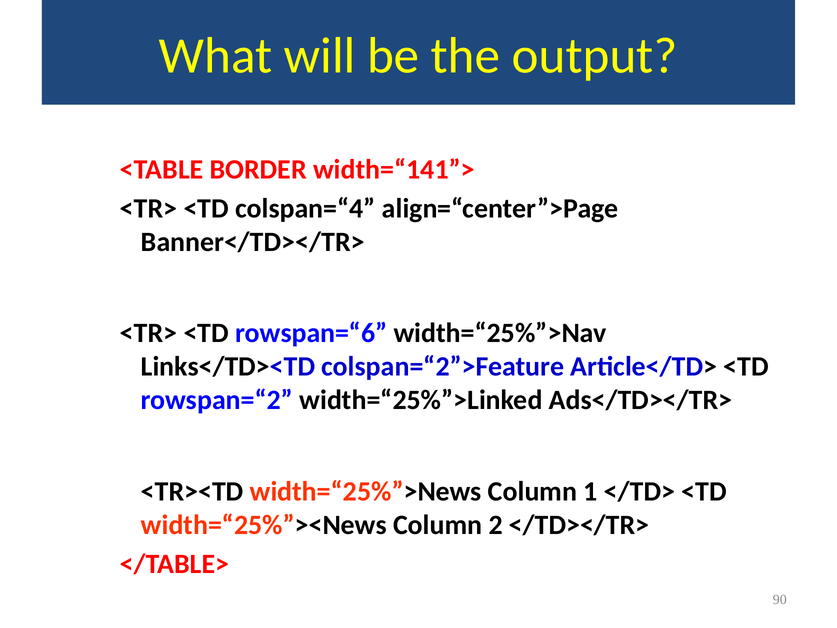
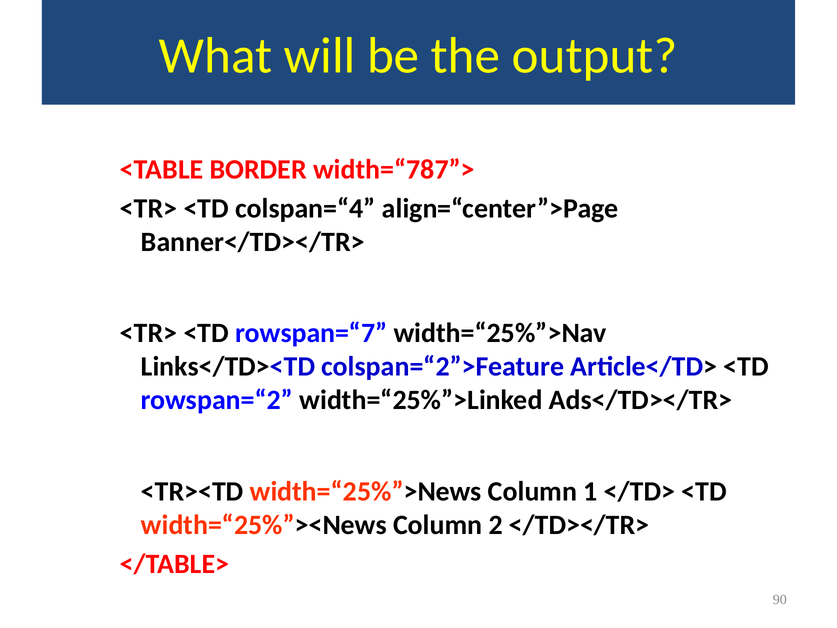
width=“141”>: width=“141”> -> width=“787”>
rowspan=“6: rowspan=“6 -> rowspan=“7
